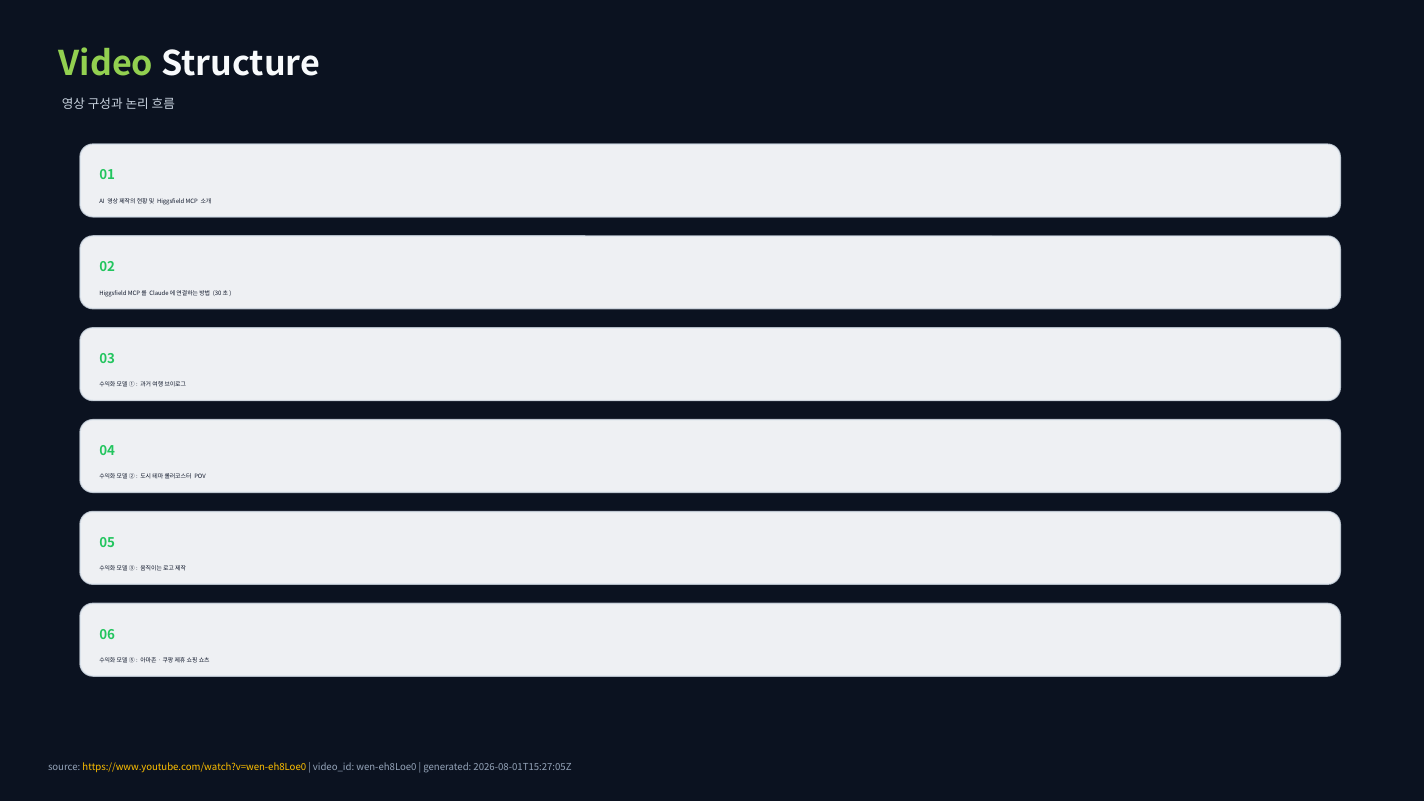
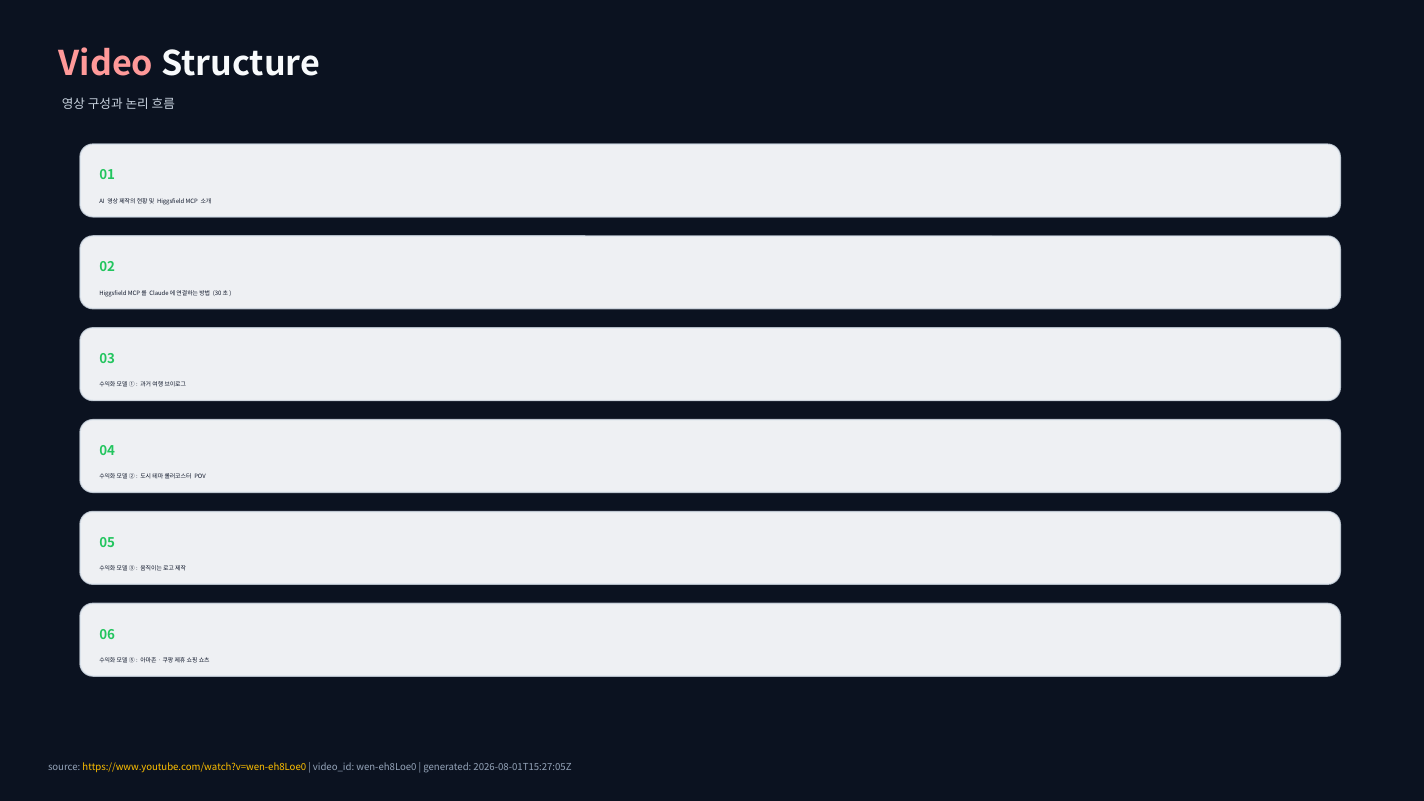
Video colour: light green -> pink
